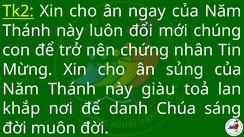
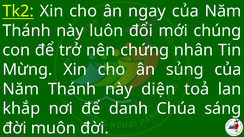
giàu: giàu -> diện
